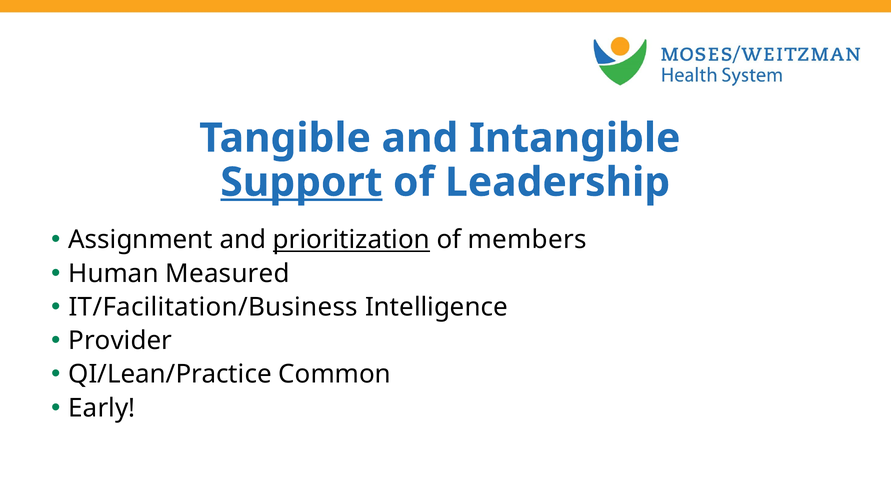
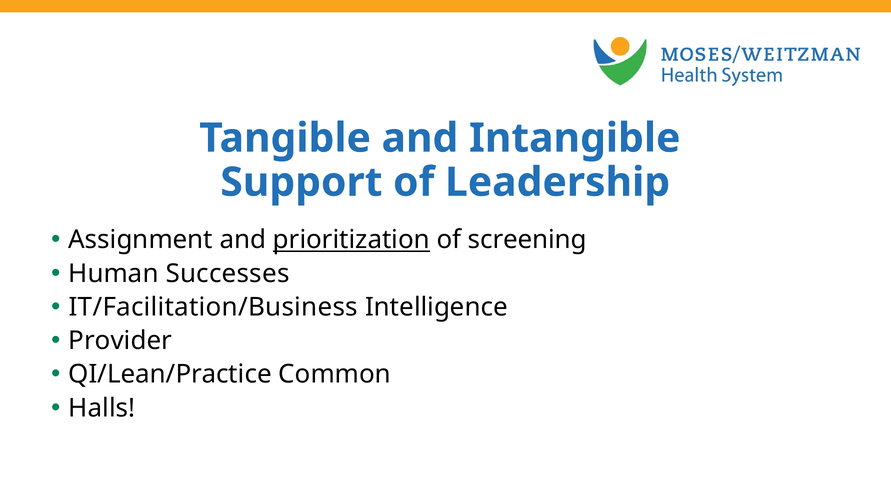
Support underline: present -> none
members: members -> screening
Measured: Measured -> Successes
Early: Early -> Halls
